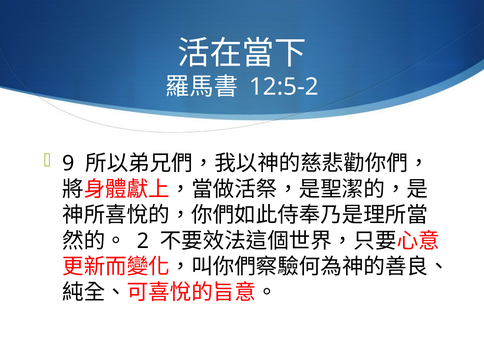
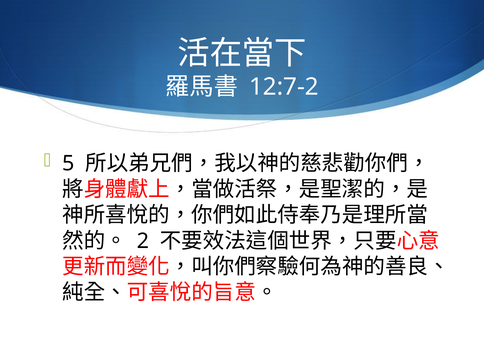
12:5-2: 12:5-2 -> 12:7-2
9: 9 -> 5
